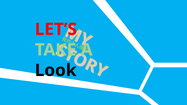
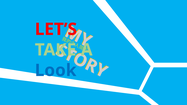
Look colour: black -> blue
